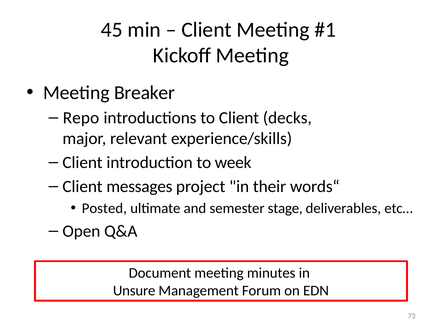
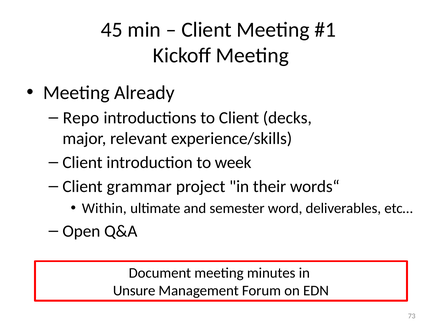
Breaker: Breaker -> Already
messages: messages -> grammar
Posted: Posted -> Within
stage: stage -> word
